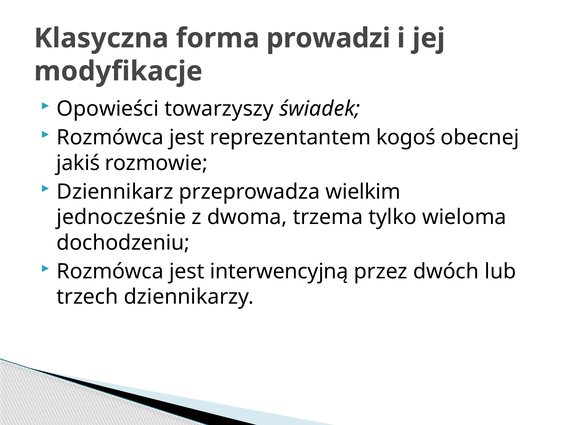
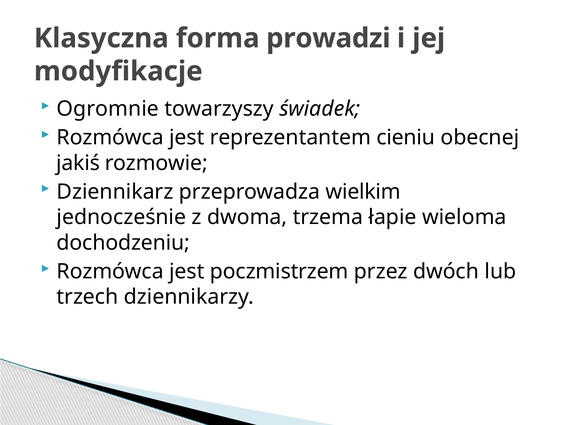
Opowieści: Opowieści -> Ogromnie
kogoś: kogoś -> cieniu
tylko: tylko -> łapie
interwencyjną: interwencyjną -> poczmistrzem
